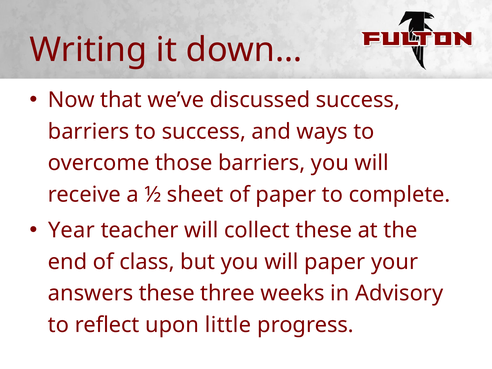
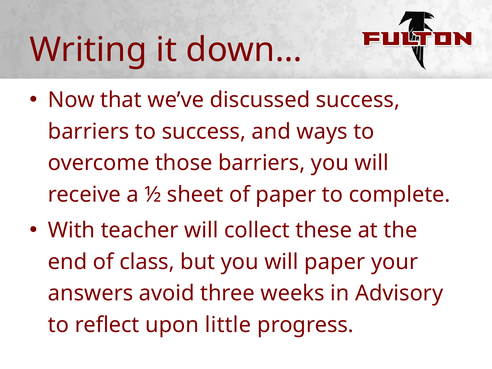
Year: Year -> With
answers these: these -> avoid
